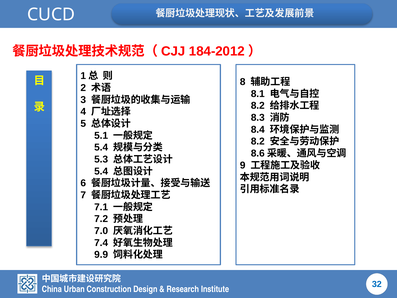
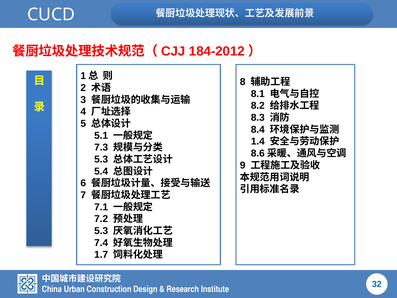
8.2 at (258, 141): 8.2 -> 1.4
5.4 at (101, 147): 5.4 -> 7.3
7.0 at (101, 231): 7.0 -> 5.3
9.9: 9.9 -> 1.7
